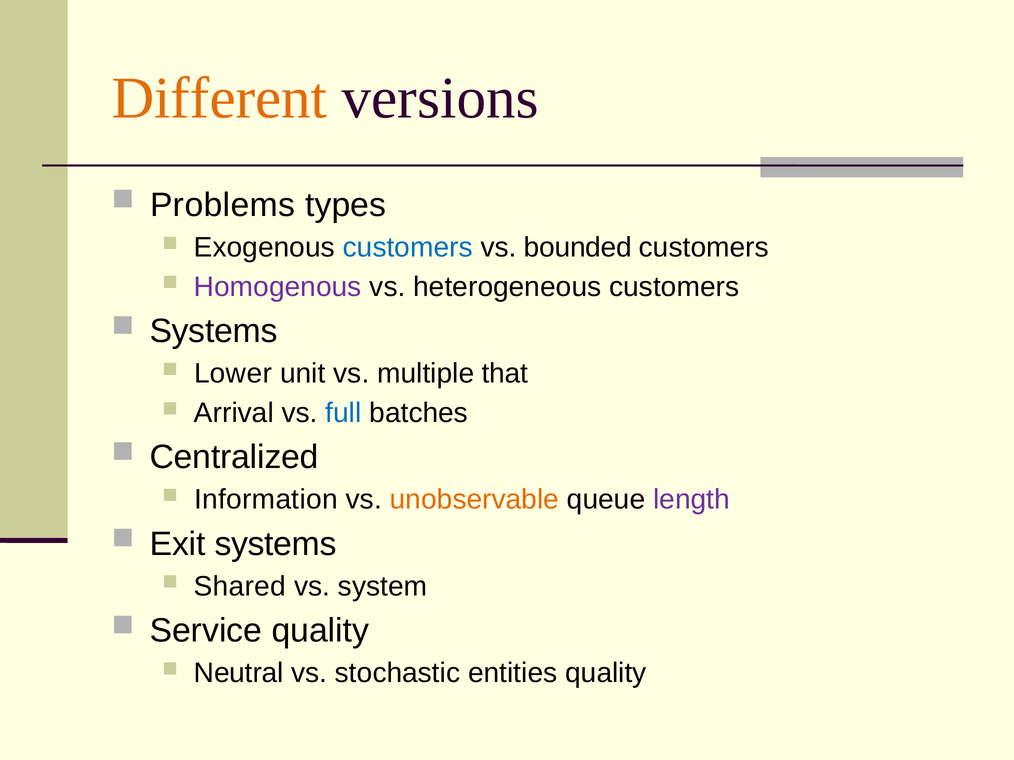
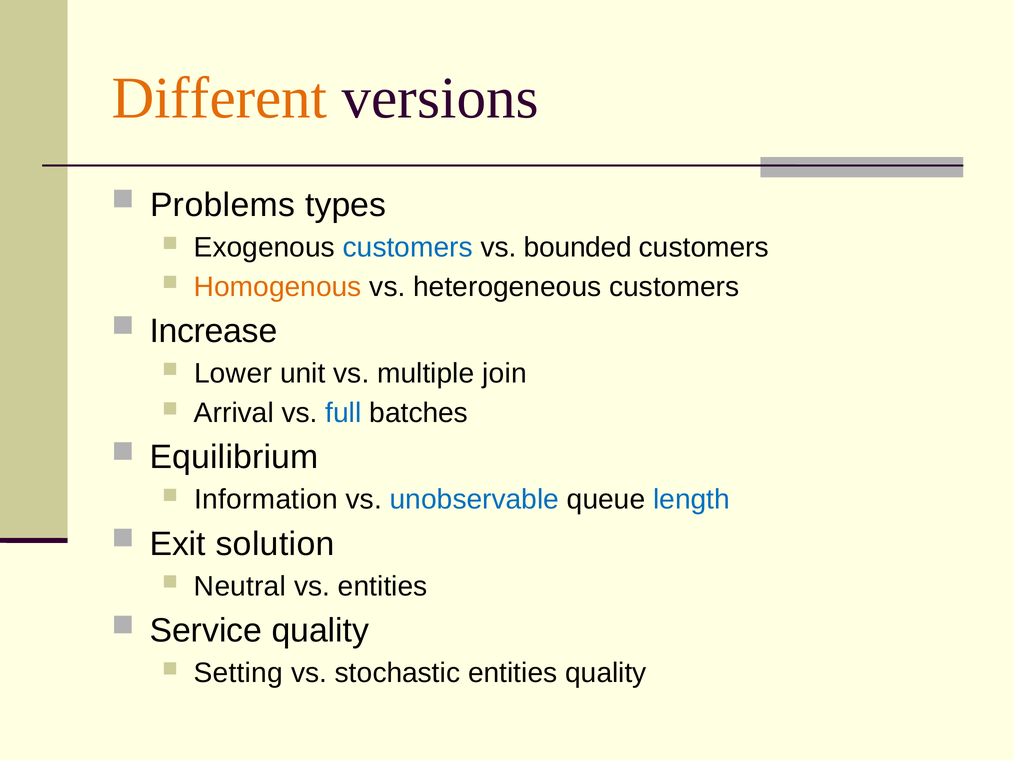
Homogenous colour: purple -> orange
Systems at (214, 331): Systems -> Increase
that: that -> join
Centralized: Centralized -> Equilibrium
unobservable colour: orange -> blue
length colour: purple -> blue
Exit systems: systems -> solution
Shared: Shared -> Neutral
vs system: system -> entities
Neutral: Neutral -> Setting
